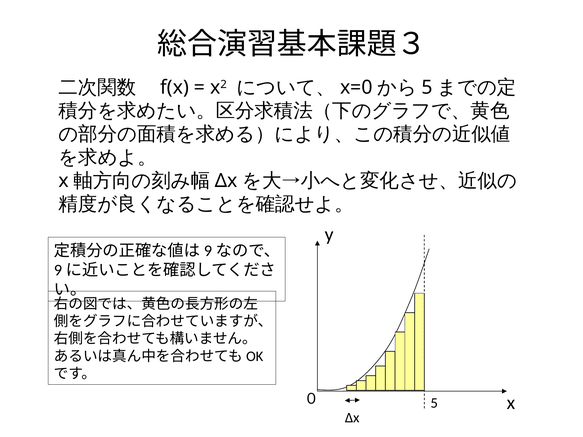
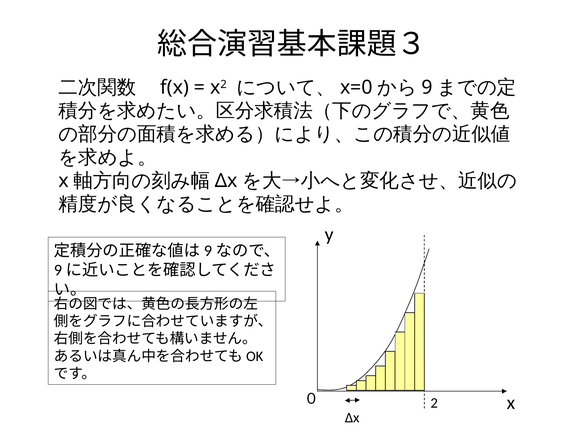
5 at (427, 88): 5 -> 9
０ 5: 5 -> 2
